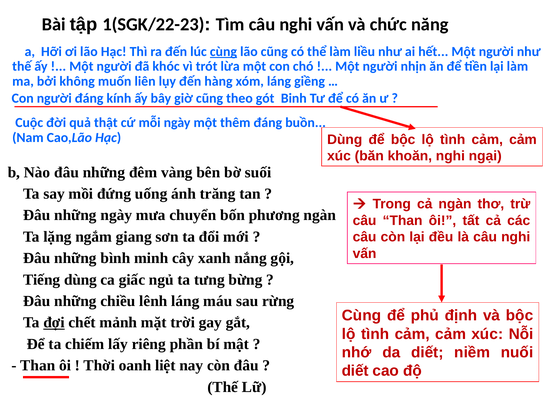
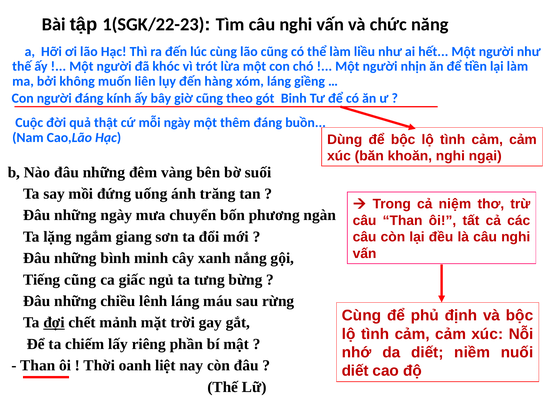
cùng at (223, 52) underline: present -> none
cả ngàn: ngàn -> niệm
Tiếng dùng: dùng -> cũng
